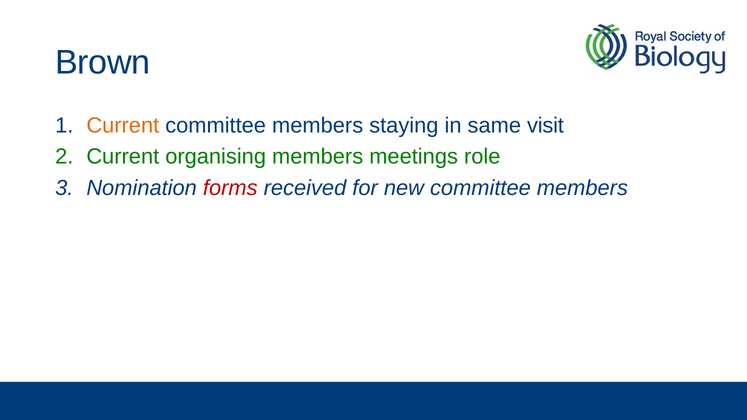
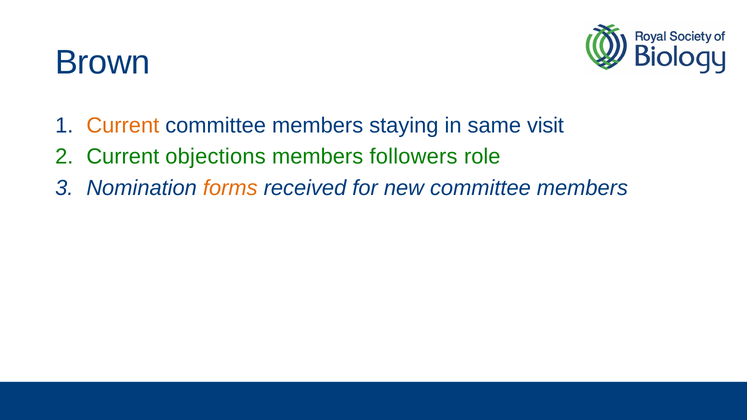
organising: organising -> objections
meetings: meetings -> followers
forms colour: red -> orange
